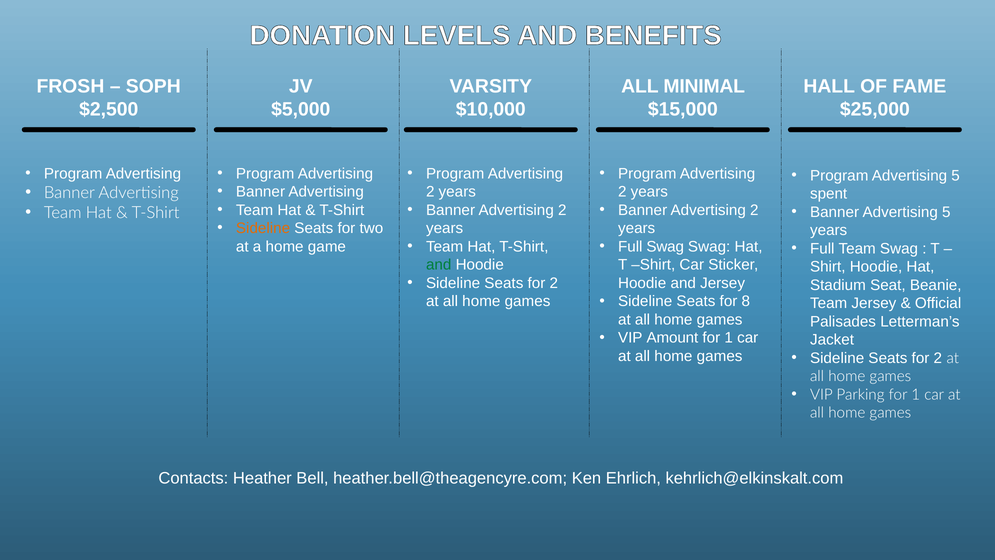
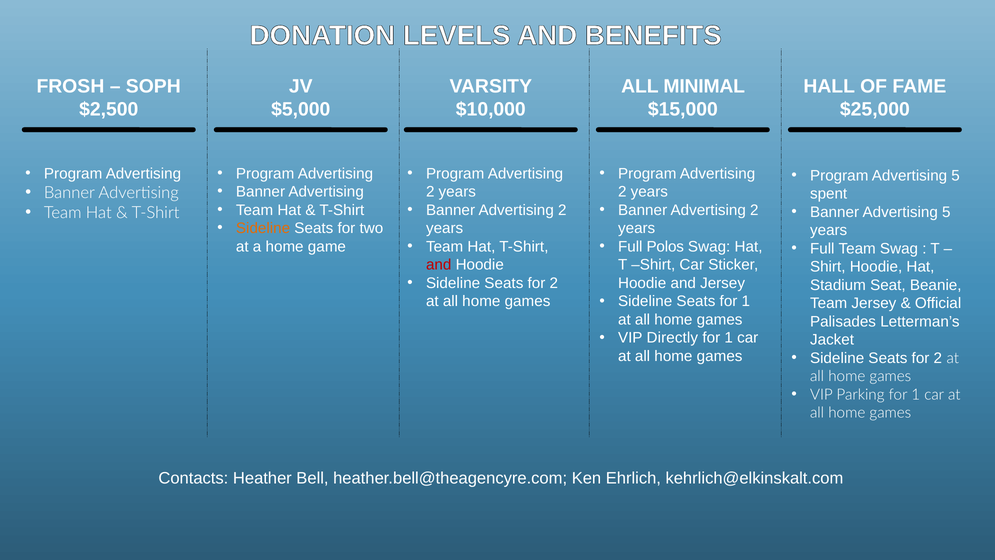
Full Swag: Swag -> Polos
and at (439, 265) colour: green -> red
Seats for 8: 8 -> 1
Amount: Amount -> Directly
